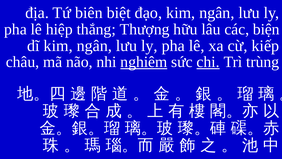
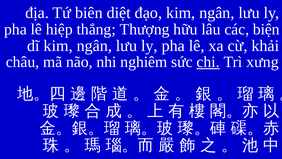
biệt: biệt -> diệt
kiếp: kiếp -> khải
nghiêm underline: present -> none
trùng: trùng -> xưng
